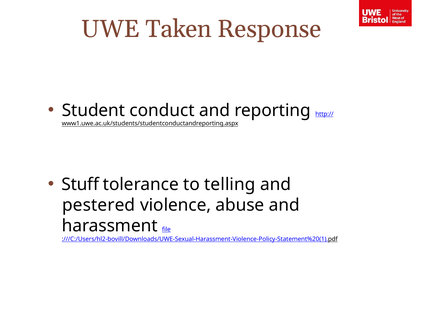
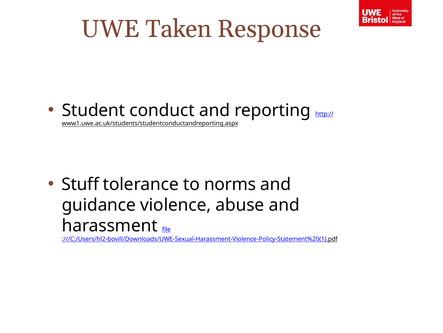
telling: telling -> norms
pestered: pestered -> guidance
